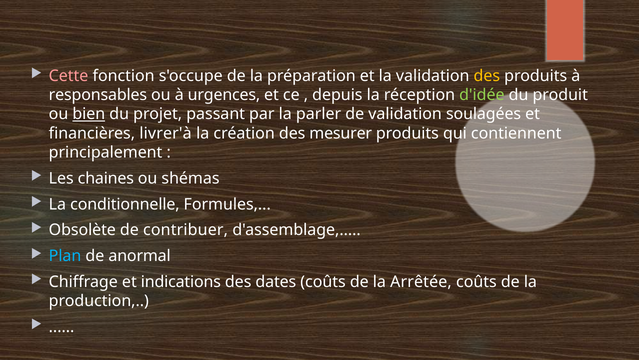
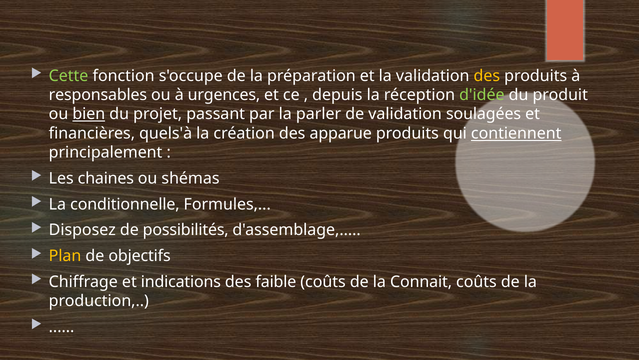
Cette colour: pink -> light green
livrer'à: livrer'à -> quels'à
mesurer: mesurer -> apparue
contiennent underline: none -> present
Obsolète: Obsolète -> Disposez
contribuer: contribuer -> possibilités
Plan colour: light blue -> yellow
anormal: anormal -> objectifs
dates: dates -> faible
Arrêtée: Arrêtée -> Connait
